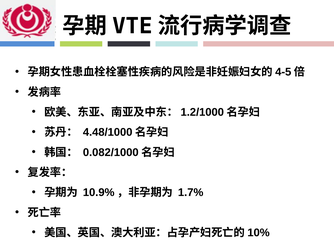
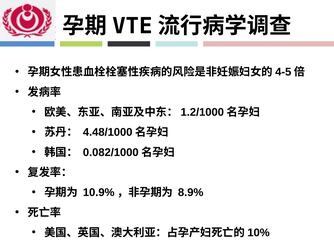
1.7%: 1.7% -> 8.9%
